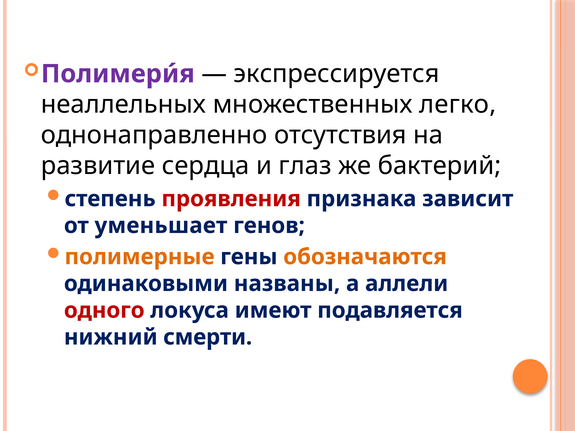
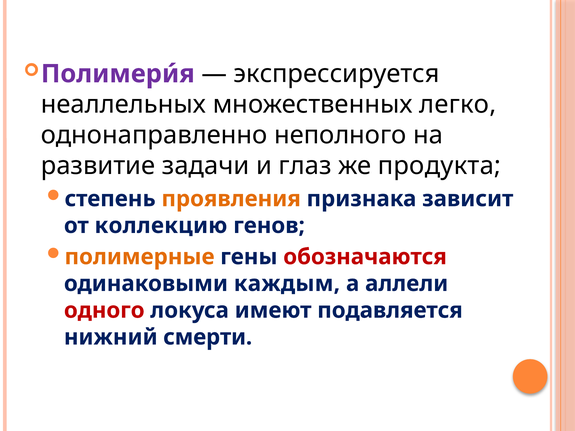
отсутствия: отсутствия -> неполного
сердца: сердца -> задачи
бактерий: бактерий -> продукта
проявления colour: red -> orange
уменьшает: уменьшает -> коллекцию
обозначаются colour: orange -> red
названы: названы -> каждым
